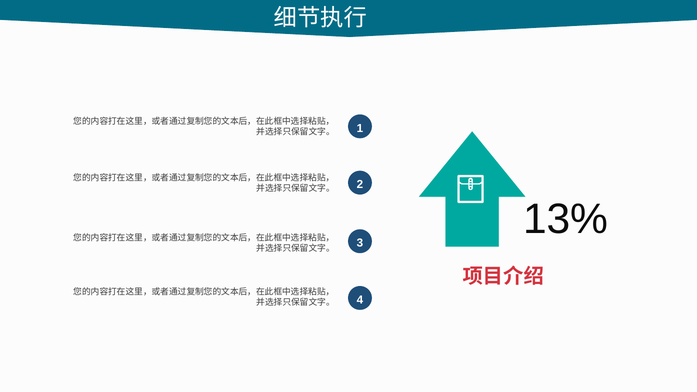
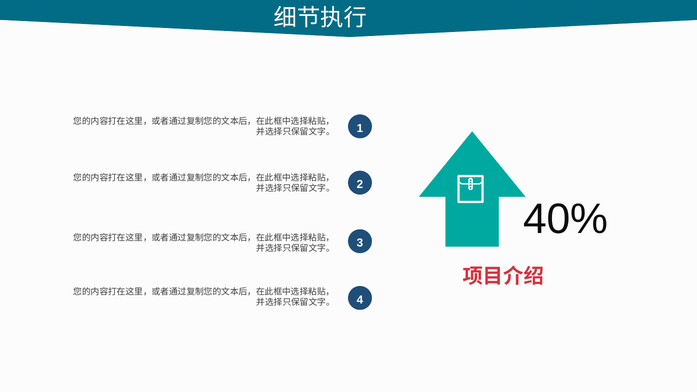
13%: 13% -> 40%
